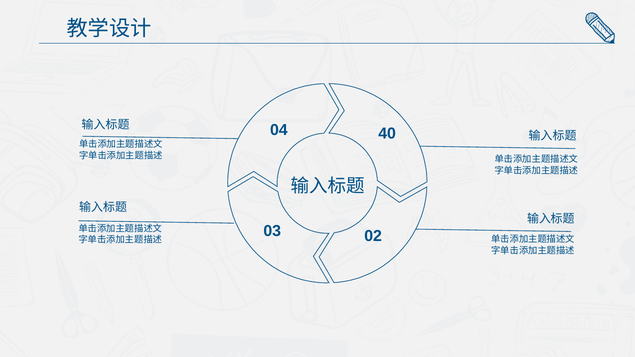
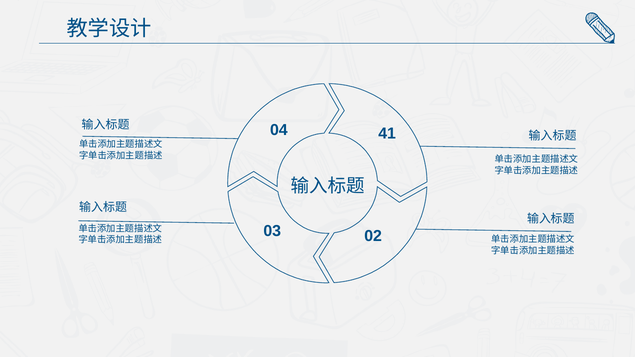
40: 40 -> 41
